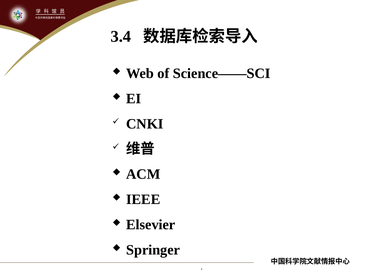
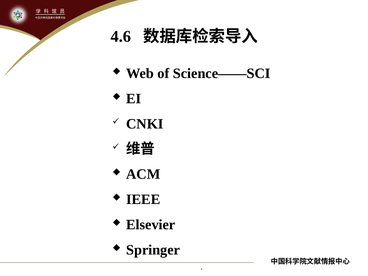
3.4: 3.4 -> 4.6
